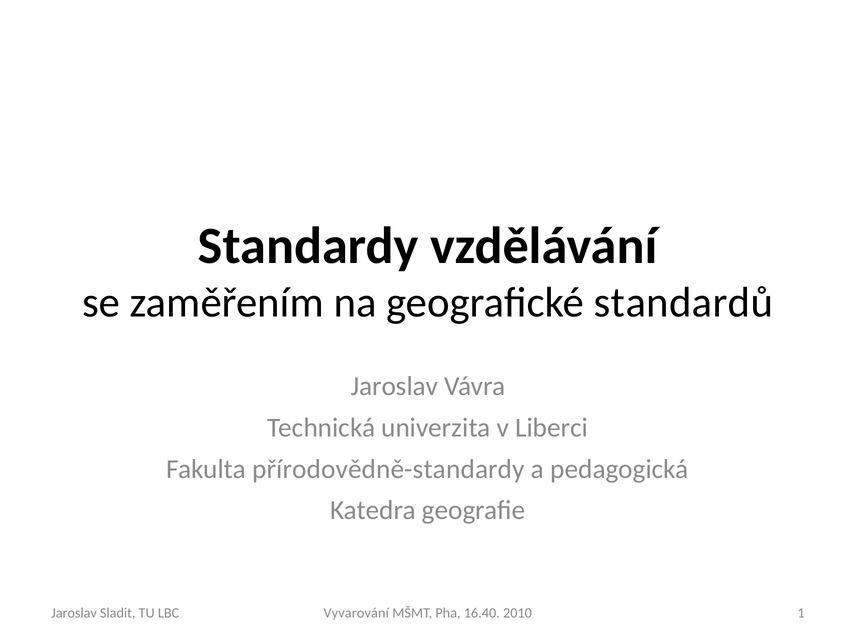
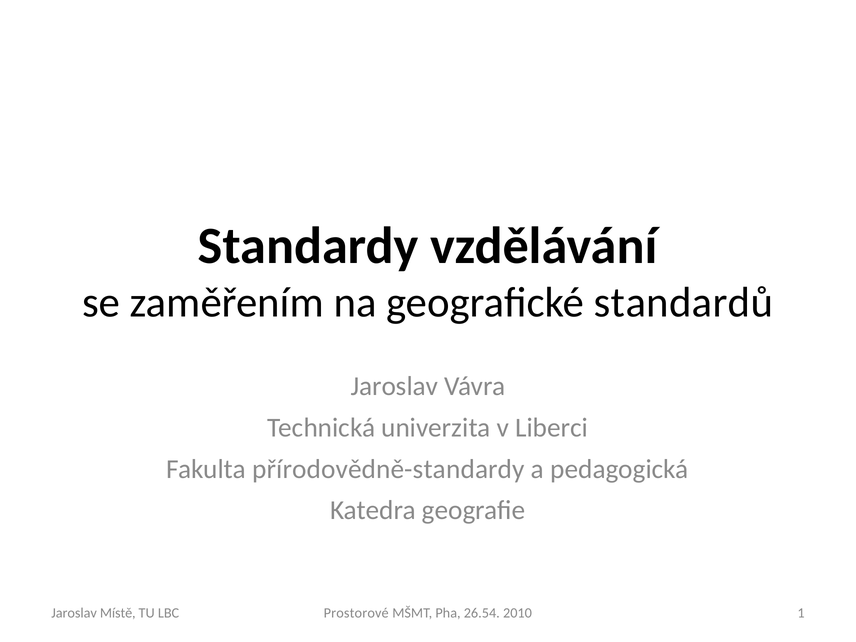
Vyvarování: Vyvarování -> Prostorové
16.40: 16.40 -> 26.54
Sladit: Sladit -> Místě
